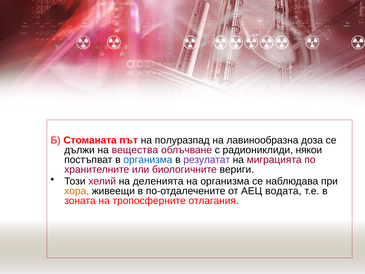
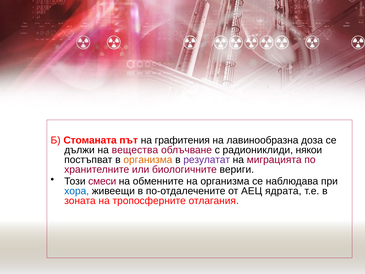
полуразпад: полуразпад -> графитения
организма at (148, 160) colour: blue -> orange
хелий: хелий -> смеси
деленията: деленията -> обменните
хора colour: orange -> blue
водата: водата -> ядрата
